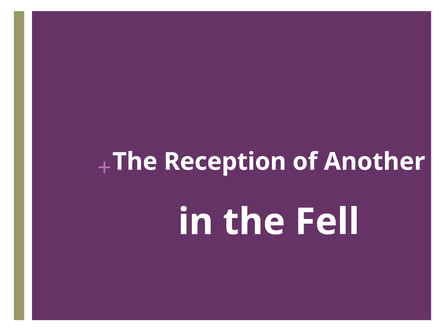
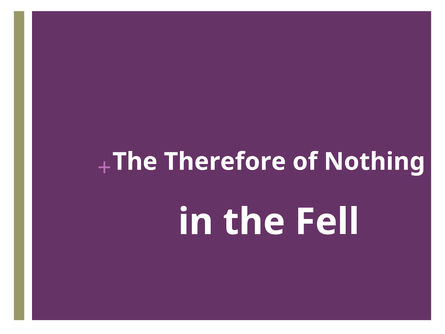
Reception: Reception -> Therefore
Another: Another -> Nothing
